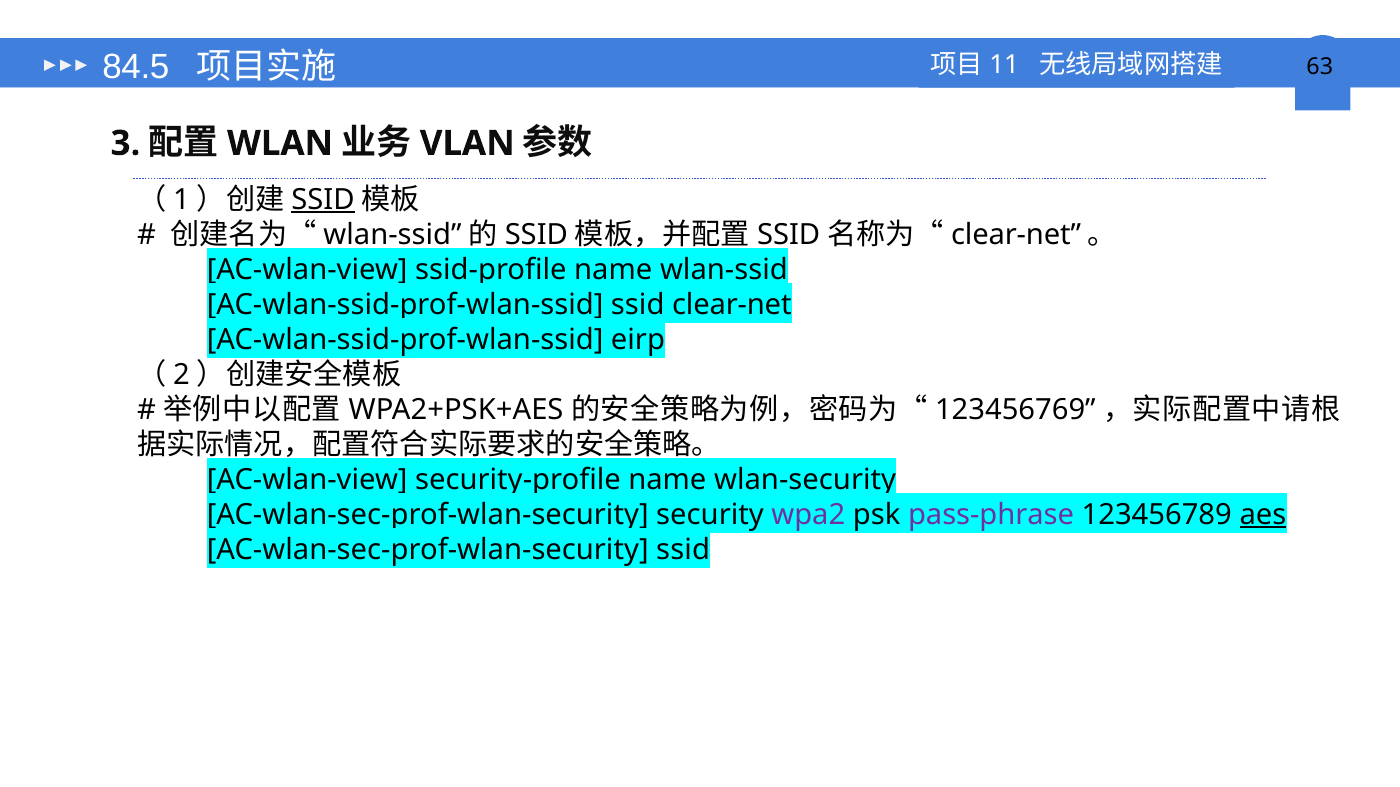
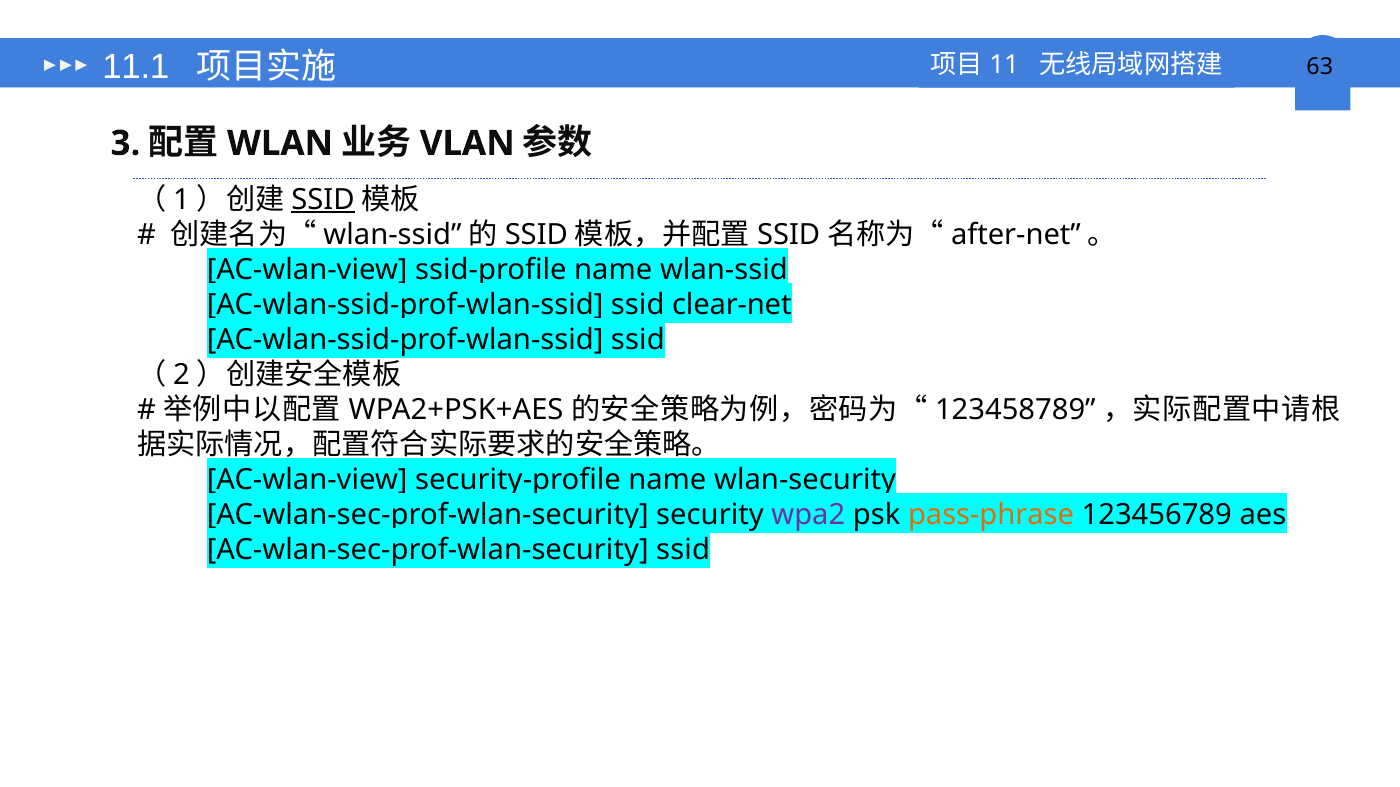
84.5: 84.5 -> 11.1
clear-net at (1016, 235): clear-net -> after-net
eirp at (638, 340): eirp -> ssid
123456769: 123456769 -> 123458789
pass-phrase colour: purple -> orange
aes underline: present -> none
